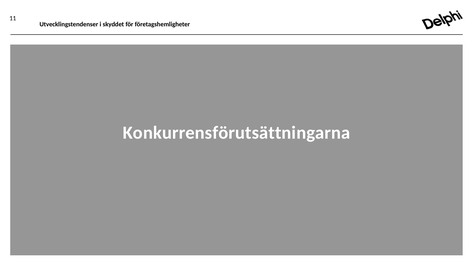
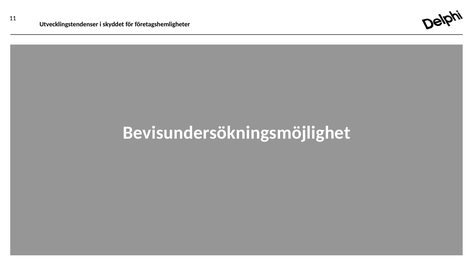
Konkurrensförutsättningarna: Konkurrensförutsättningarna -> Bevisundersökningsmöjlighet
